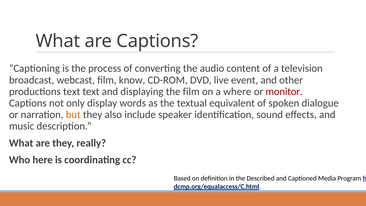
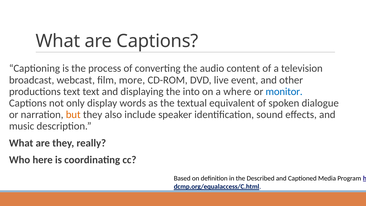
know: know -> more
the film: film -> into
monitor colour: red -> blue
